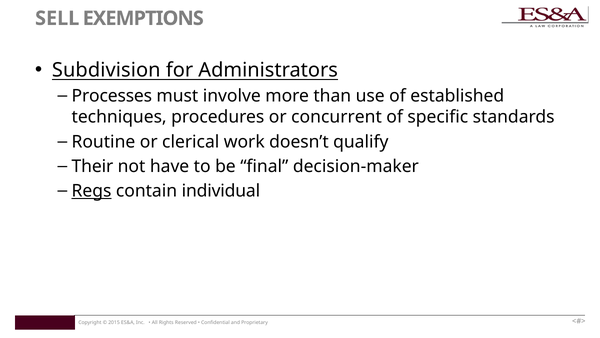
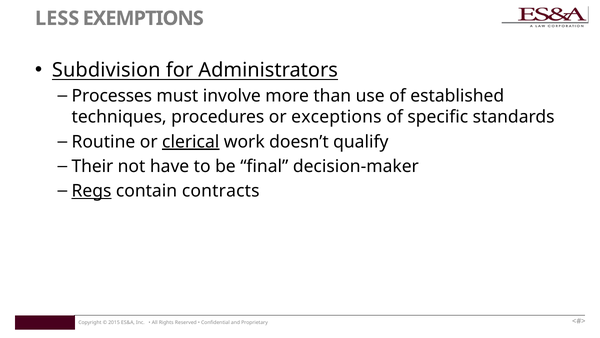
SELL: SELL -> LESS
concurrent: concurrent -> exceptions
clerical underline: none -> present
individual: individual -> contracts
